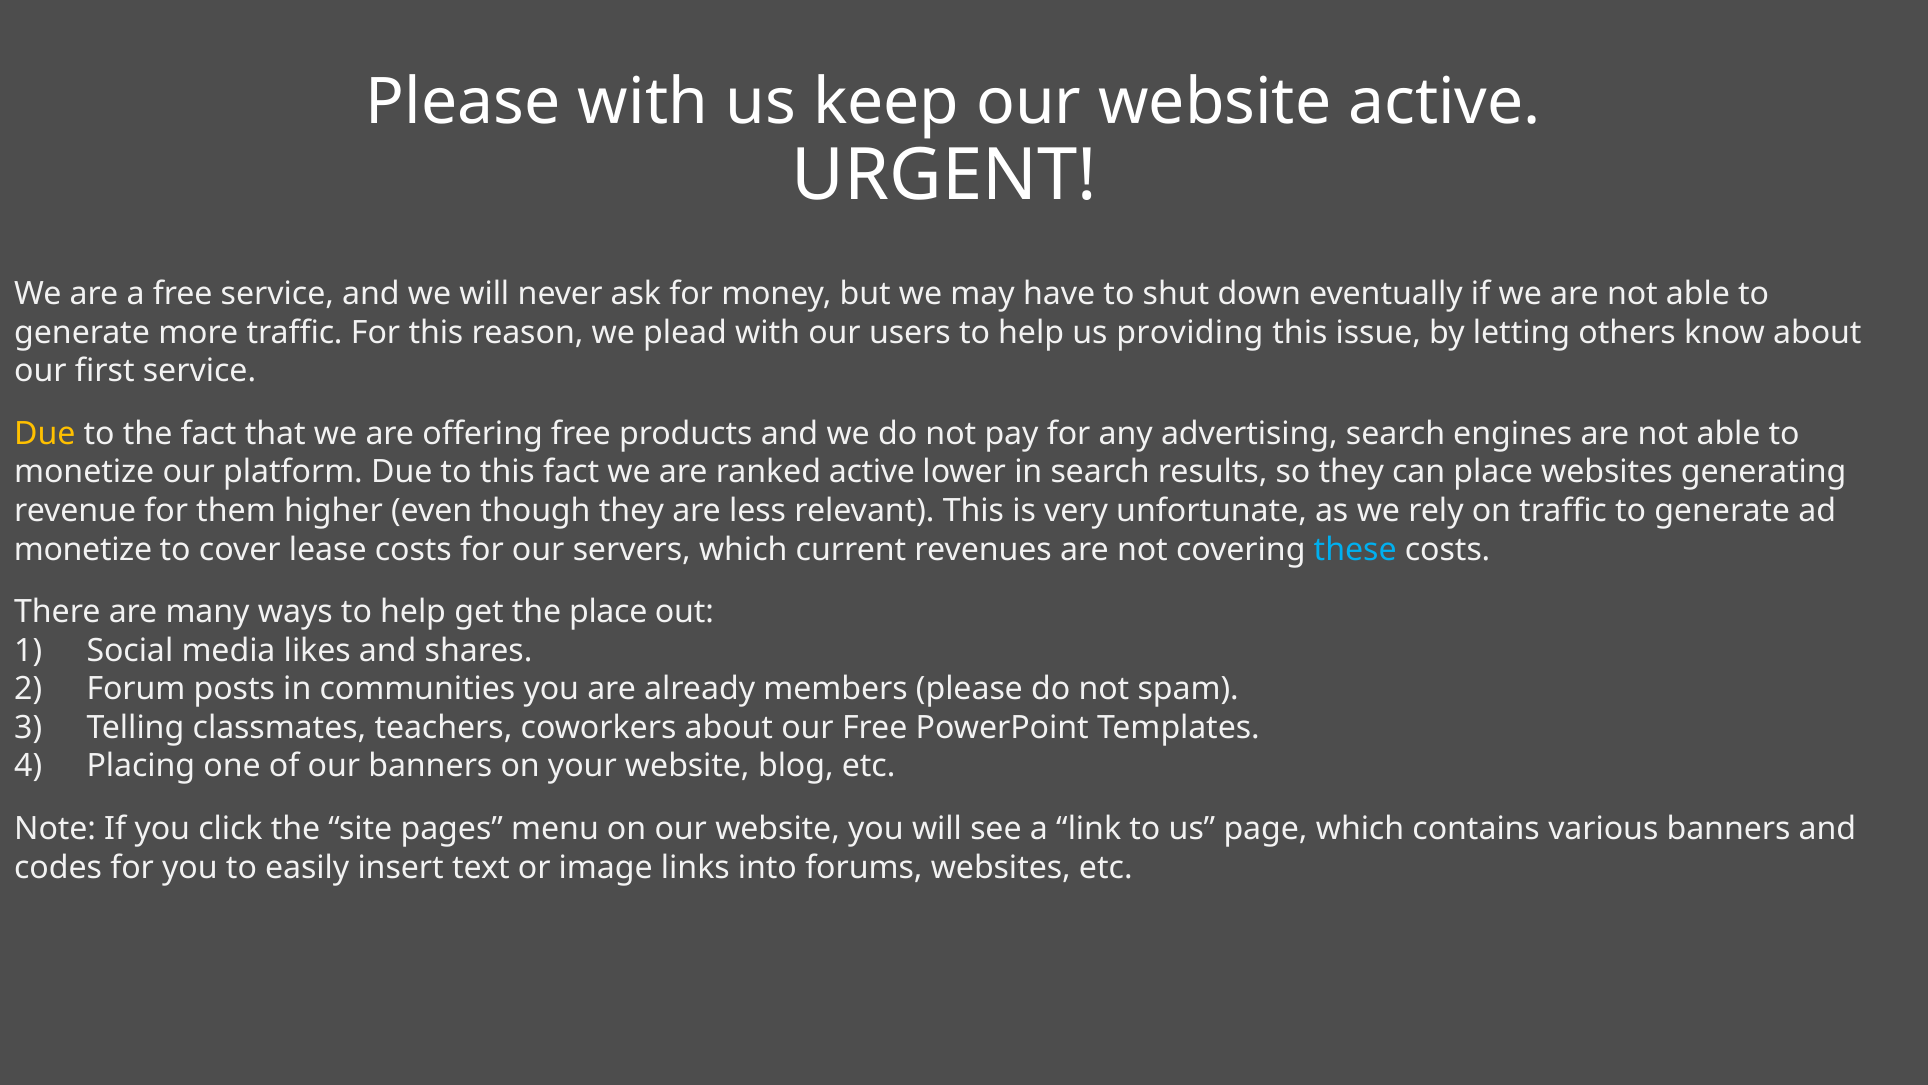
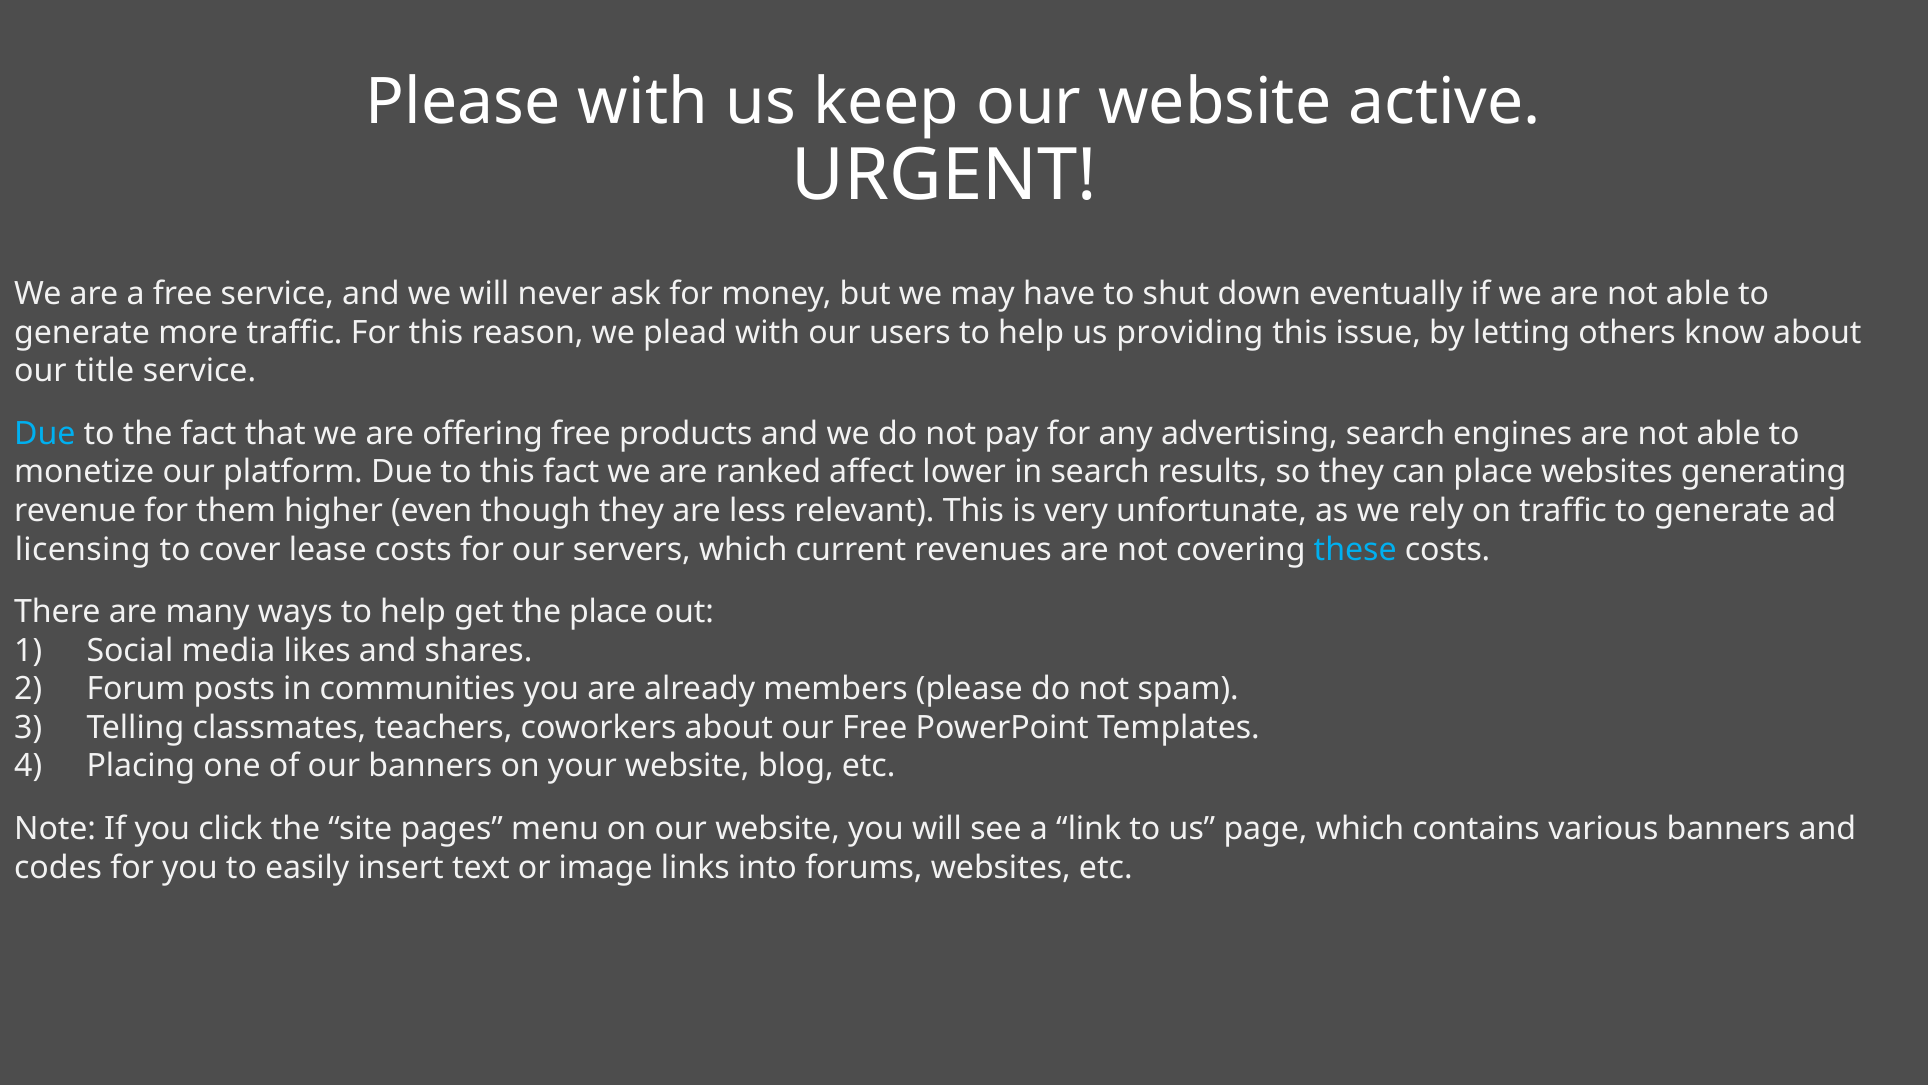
first: first -> title
Due at (45, 434) colour: yellow -> light blue
ranked active: active -> affect
monetize at (83, 549): monetize -> licensing
